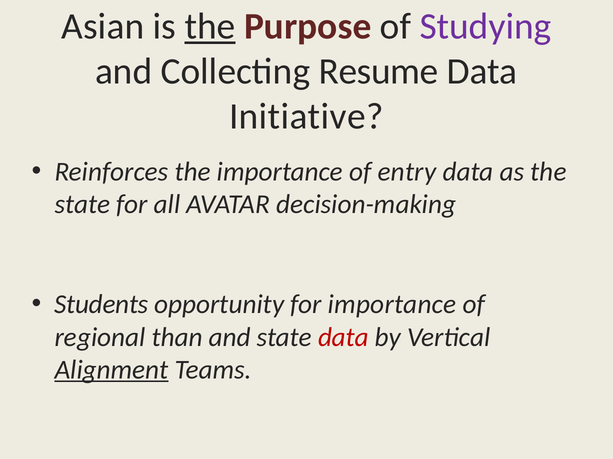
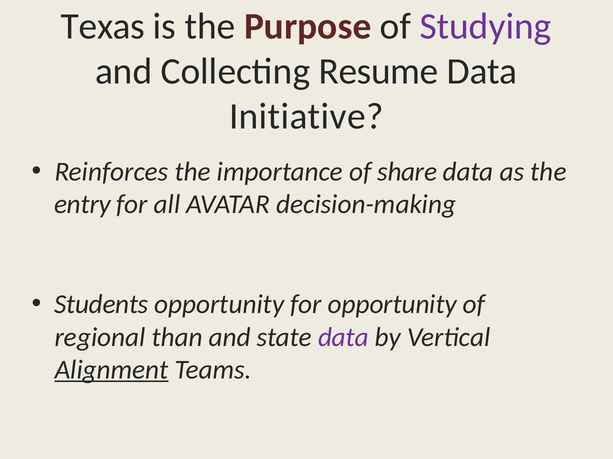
Asian: Asian -> Texas
the at (210, 27) underline: present -> none
entry: entry -> share
state at (82, 205): state -> entry
for importance: importance -> opportunity
data at (343, 338) colour: red -> purple
